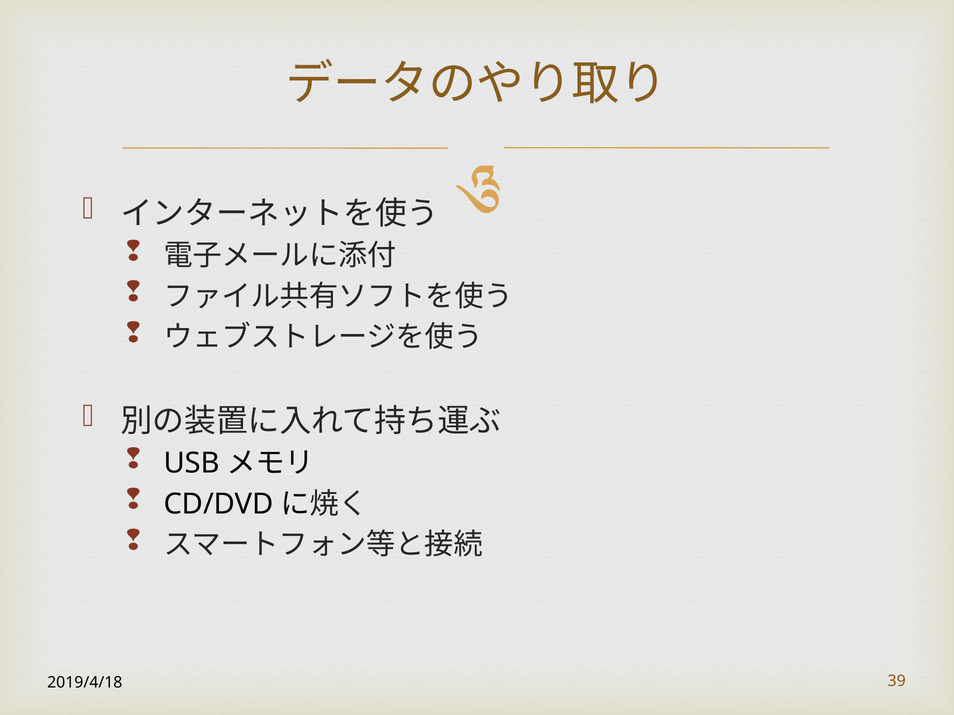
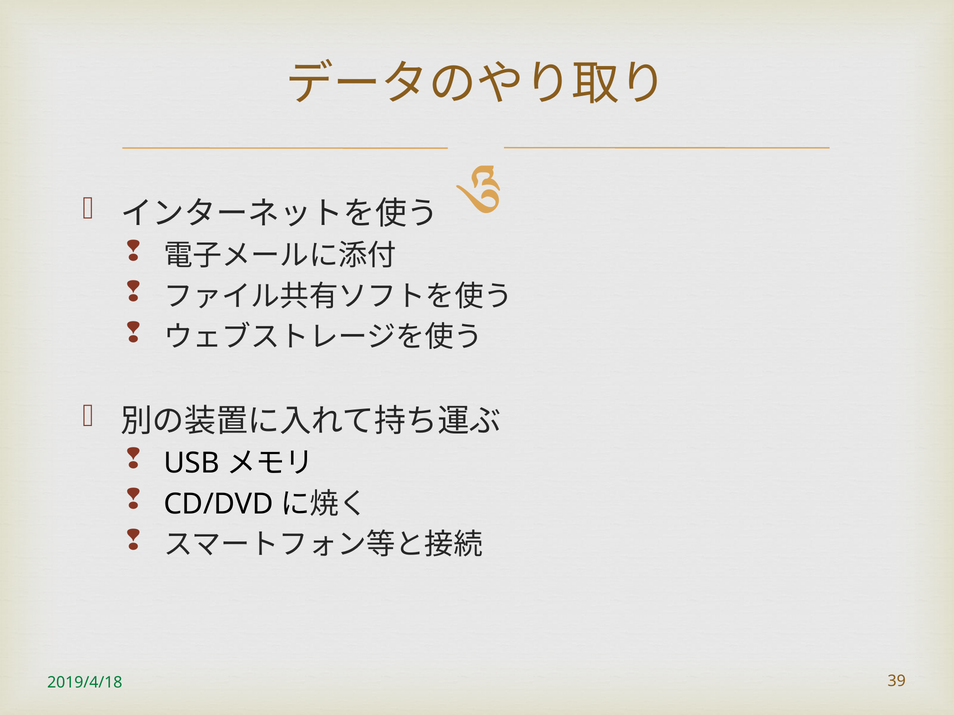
2019/4/18 colour: black -> green
